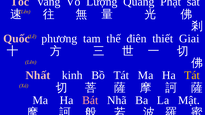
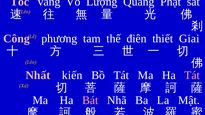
Quốc: Quốc -> Công
kinh: kinh -> kiến
Tát at (192, 76) colour: yellow -> pink
